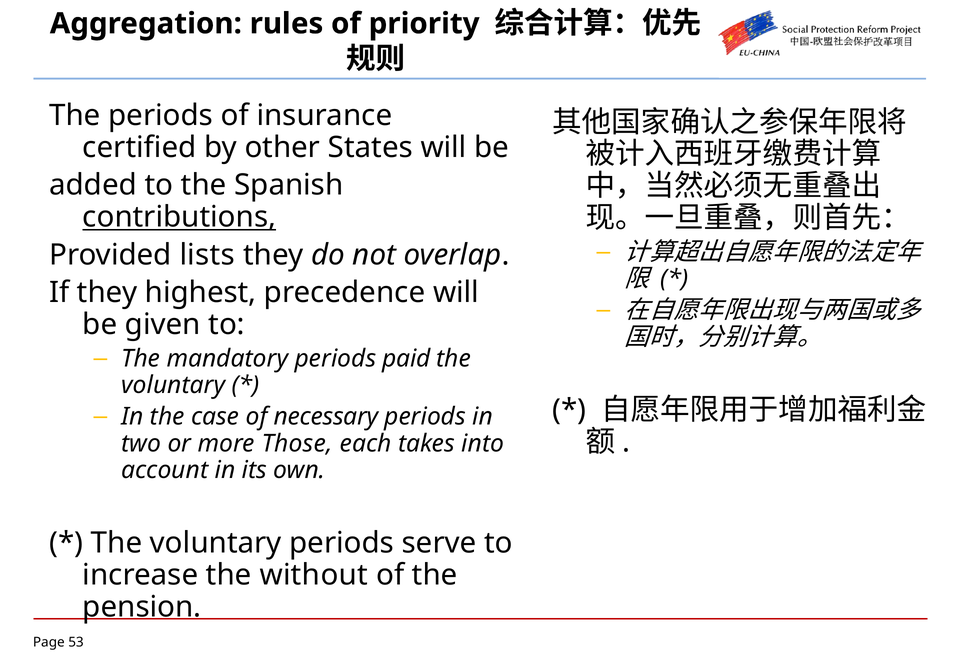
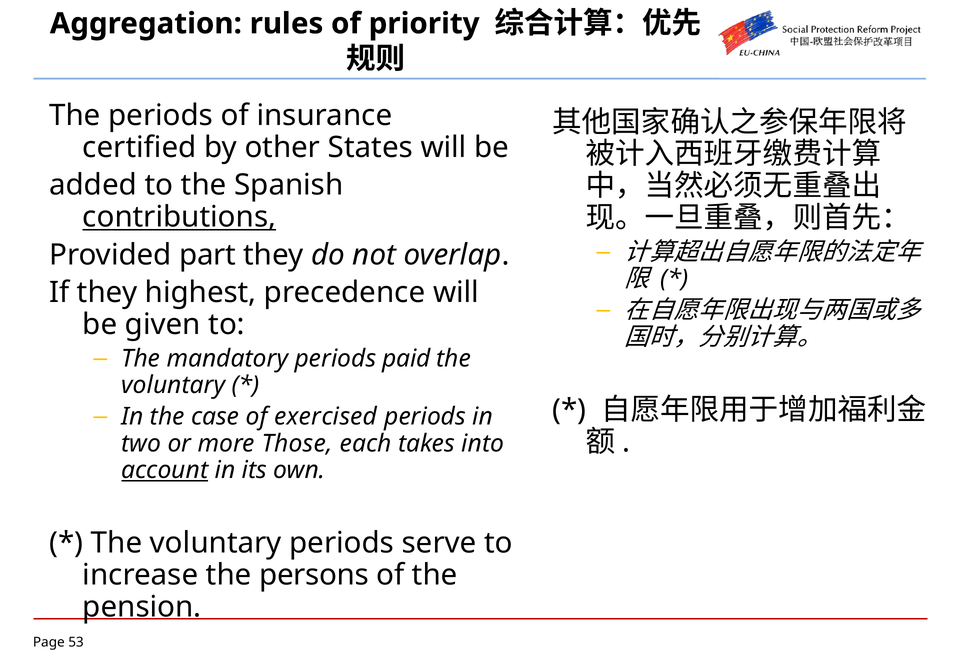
lists: lists -> part
necessary: necessary -> exercised
account underline: none -> present
without: without -> persons
